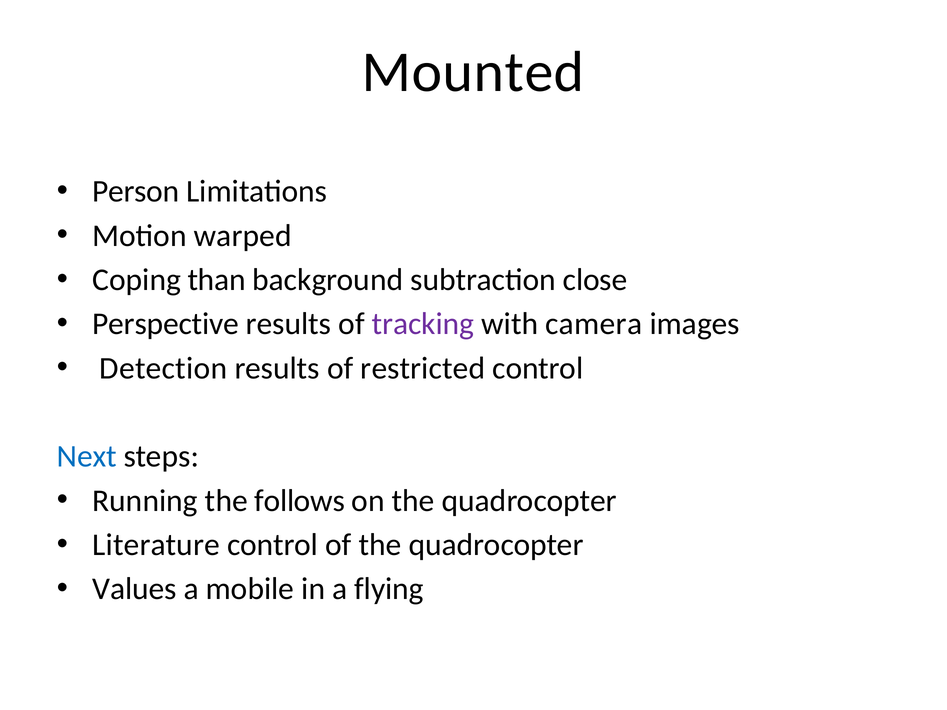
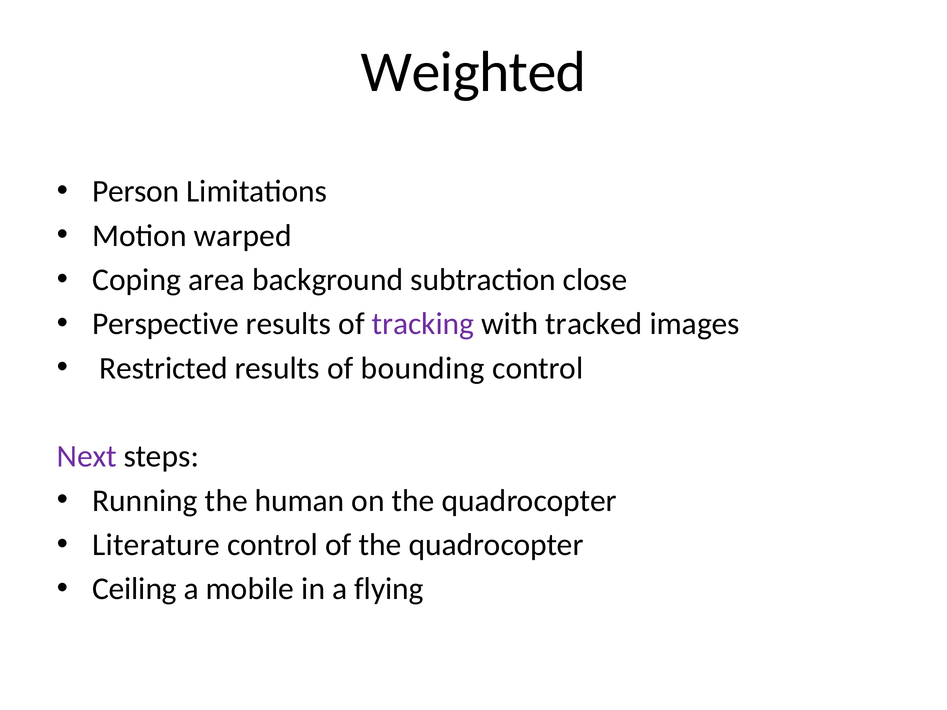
Mounted: Mounted -> Weighted
than: than -> area
camera: camera -> tracked
Detection: Detection -> Restricted
restricted: restricted -> bounding
Next colour: blue -> purple
follows: follows -> human
Values: Values -> Ceiling
